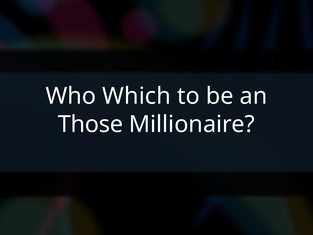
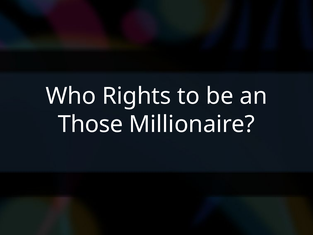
Which: Which -> Rights
